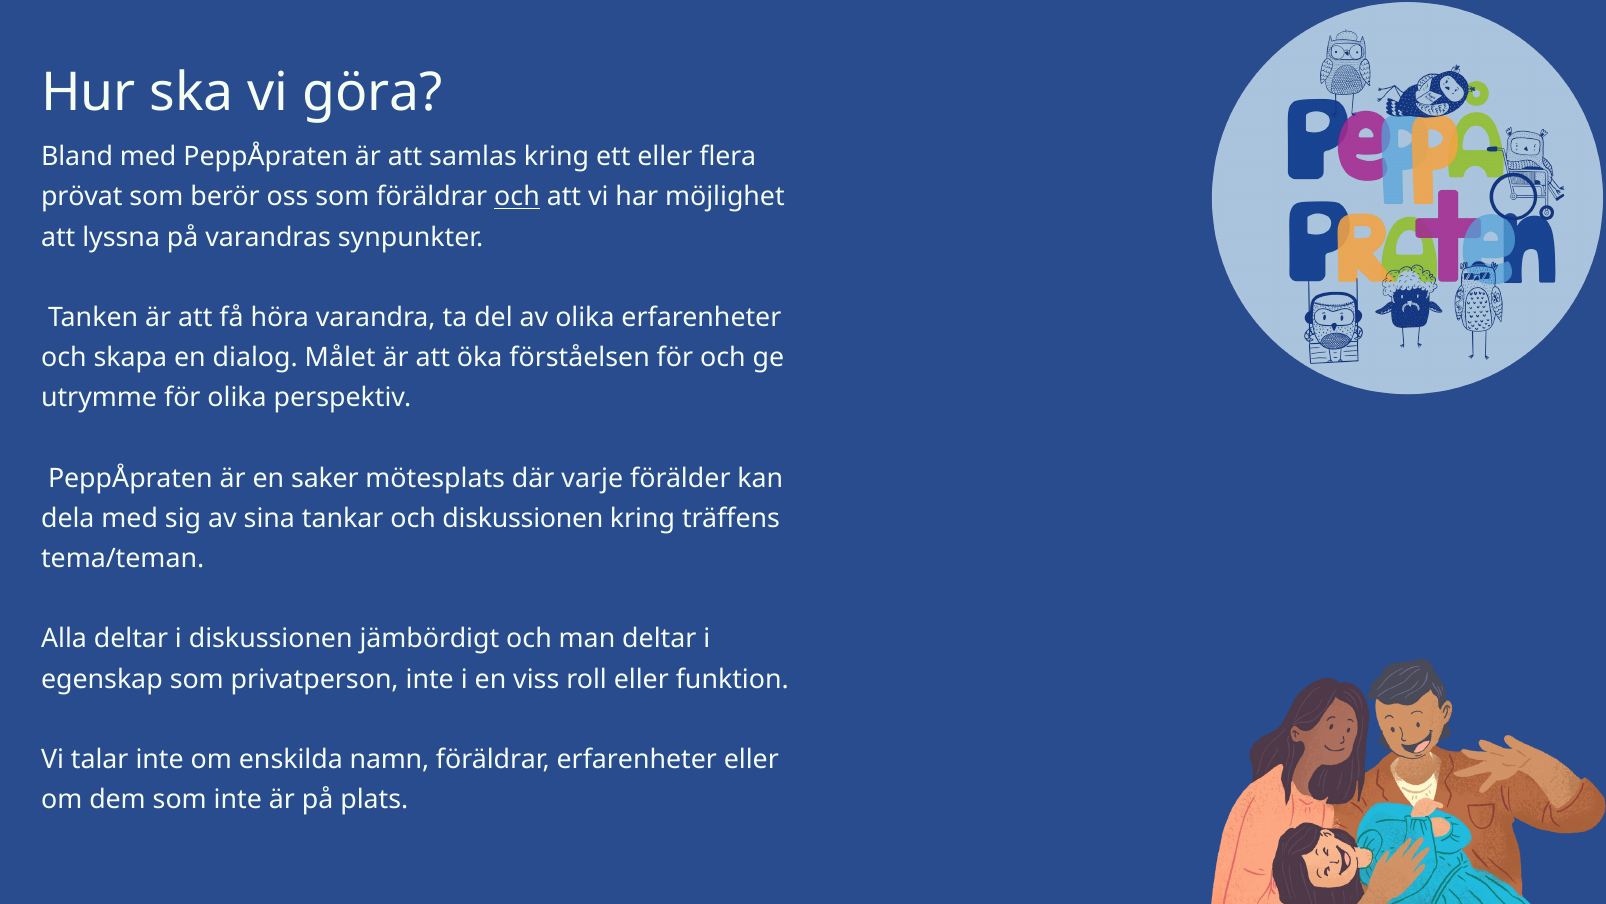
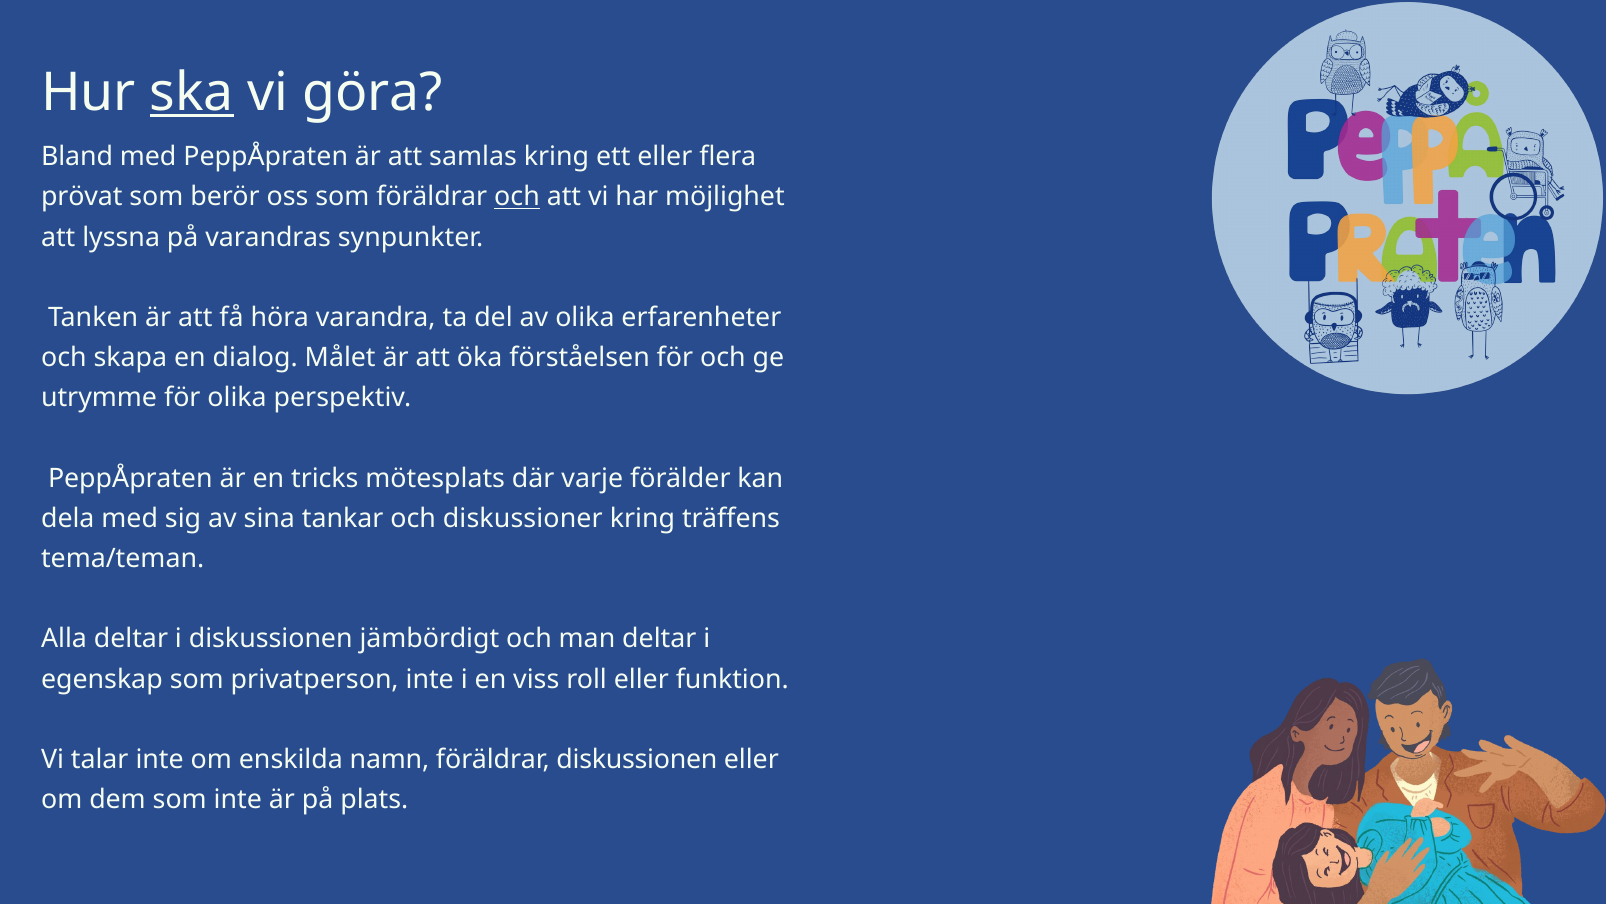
ska underline: none -> present
saker: saker -> tricks
och diskussionen: diskussionen -> diskussioner
föräldrar erfarenheter: erfarenheter -> diskussionen
